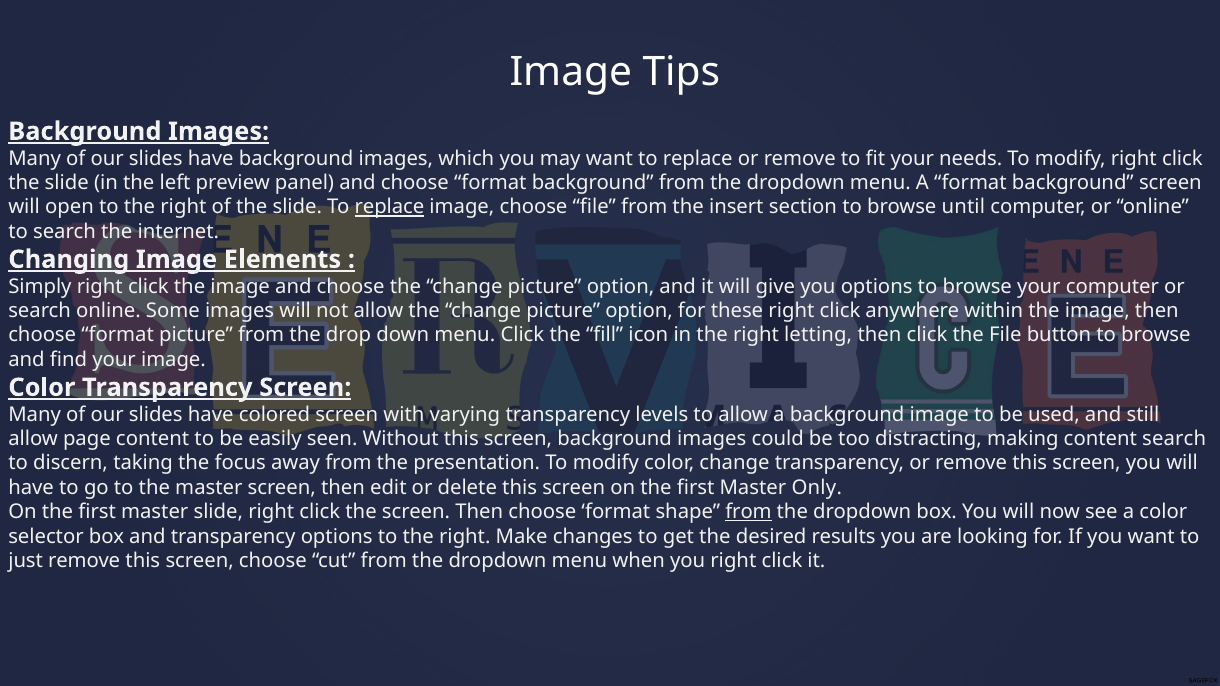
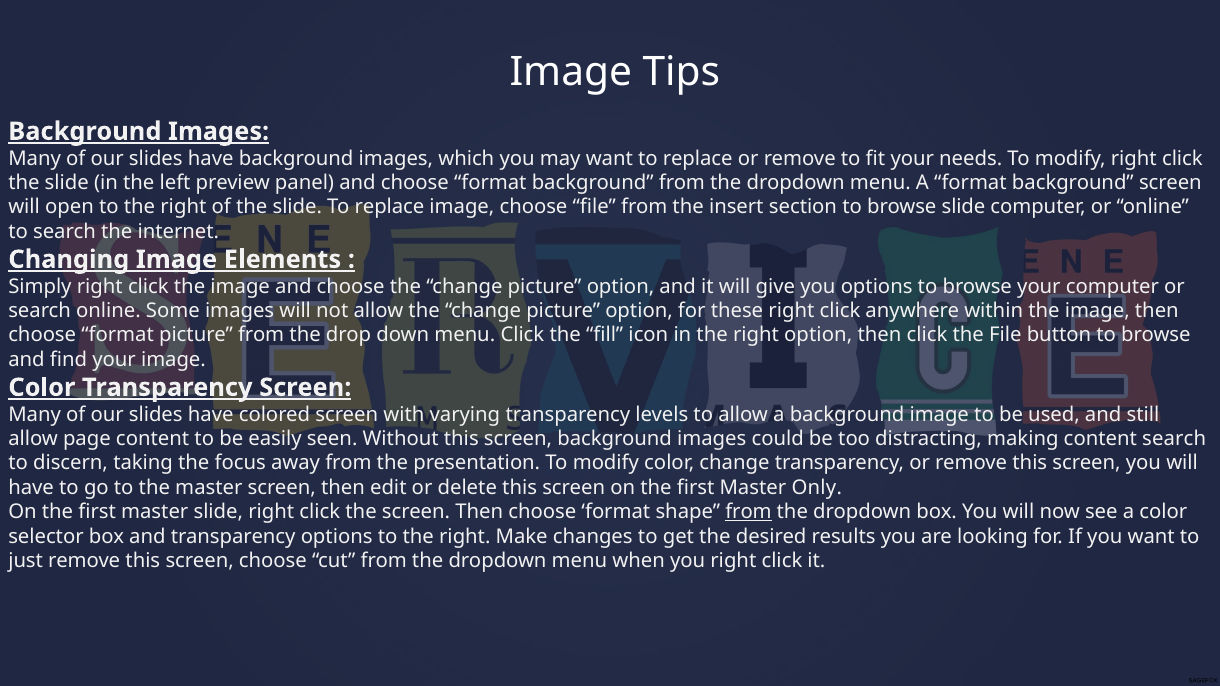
replace at (390, 207) underline: present -> none
browse until: until -> slide
right letting: letting -> option
